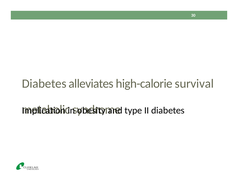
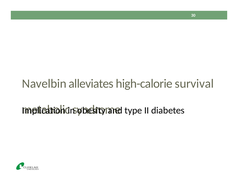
Diabetes at (44, 84): Diabetes -> Navelbin
